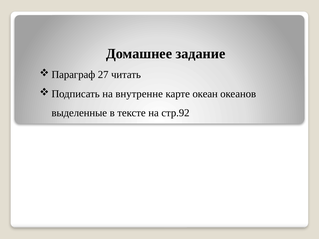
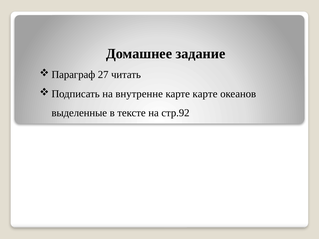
карте океан: океан -> карте
